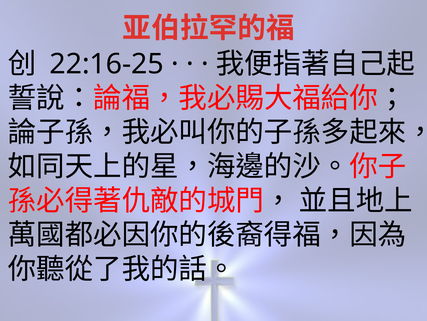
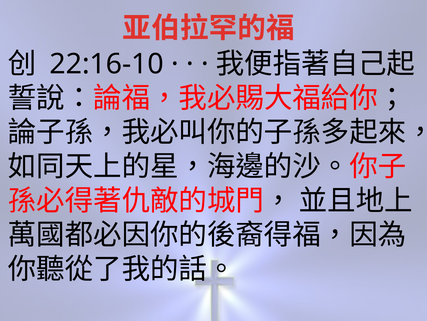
22:16-25: 22:16-25 -> 22:16-10
